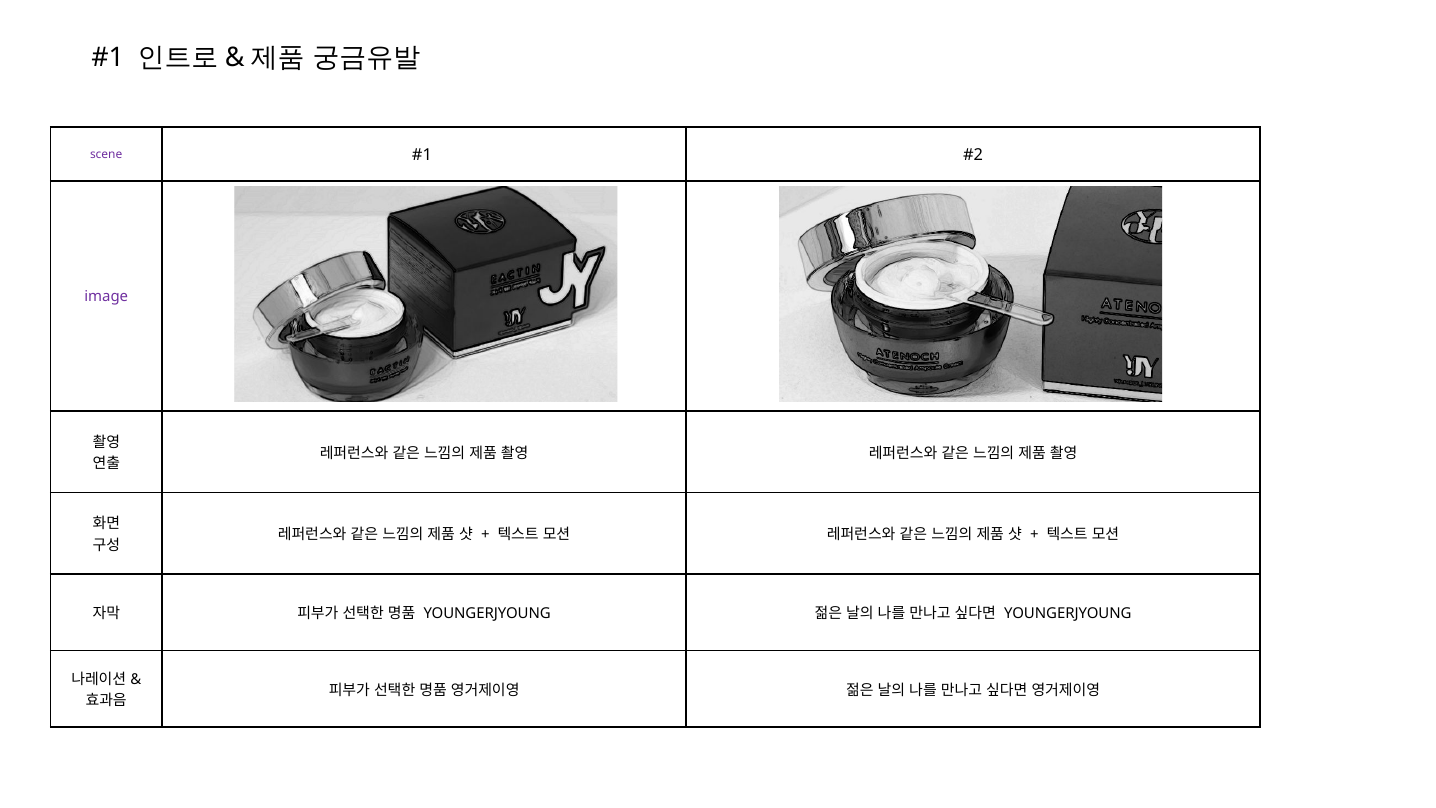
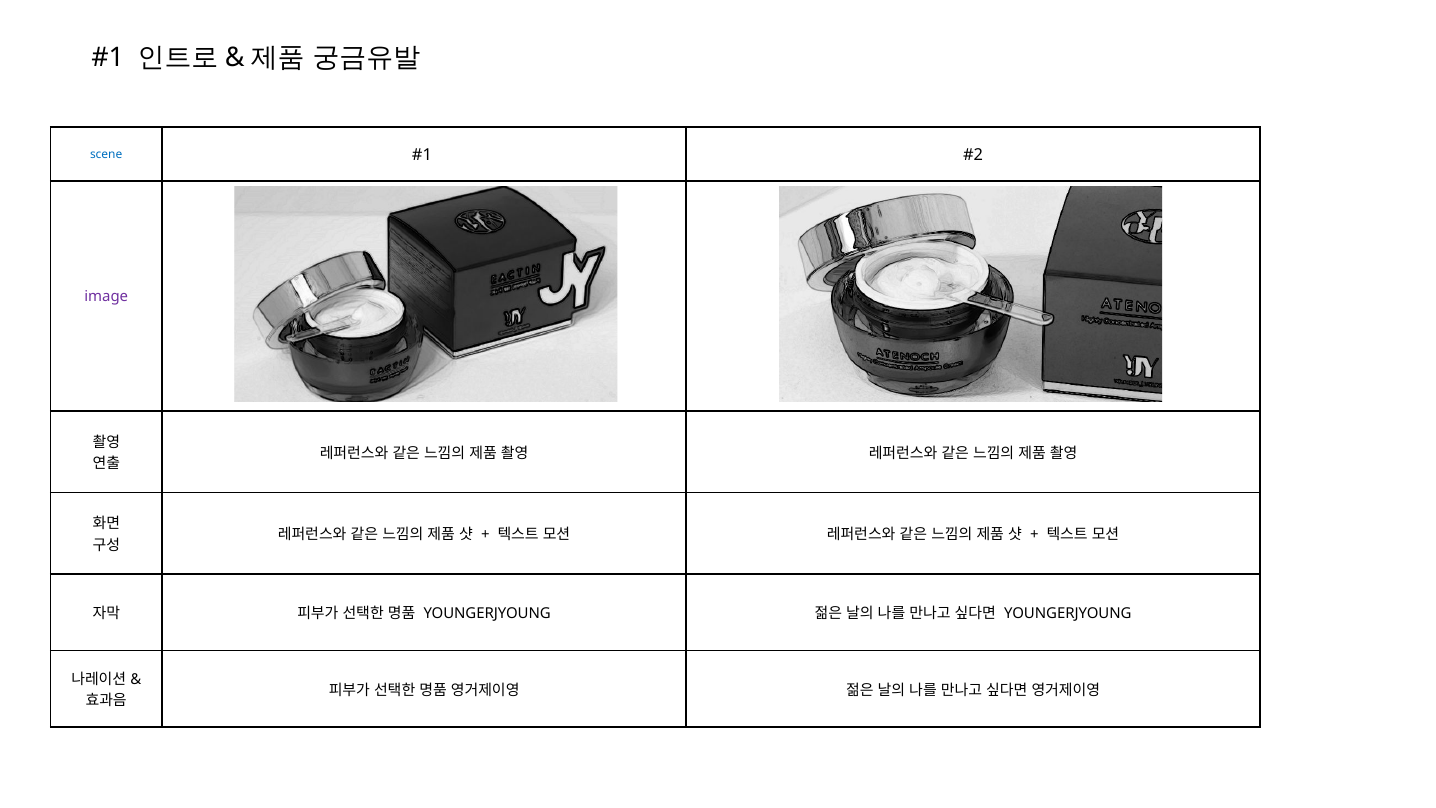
scene colour: purple -> blue
